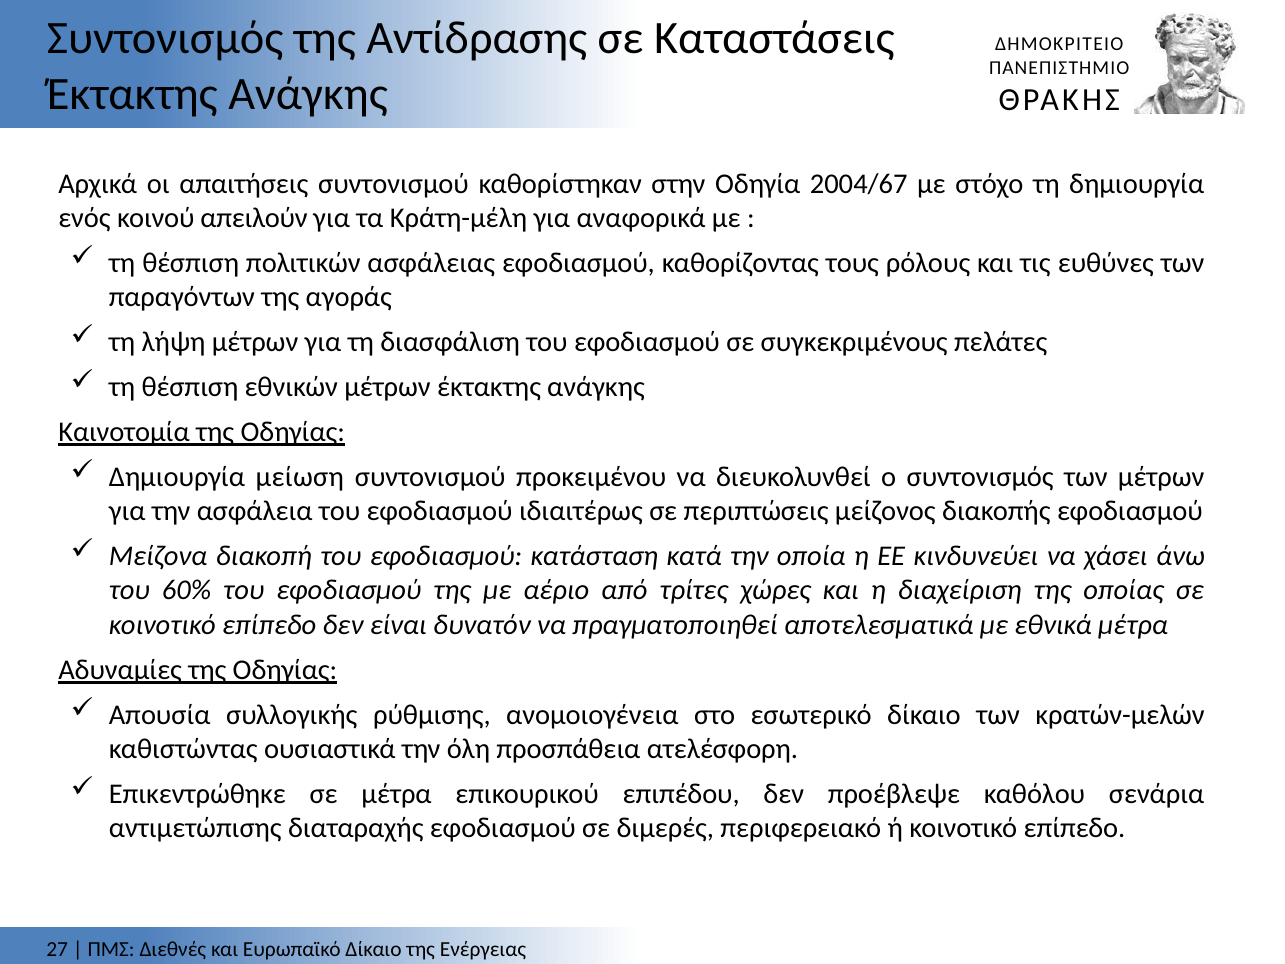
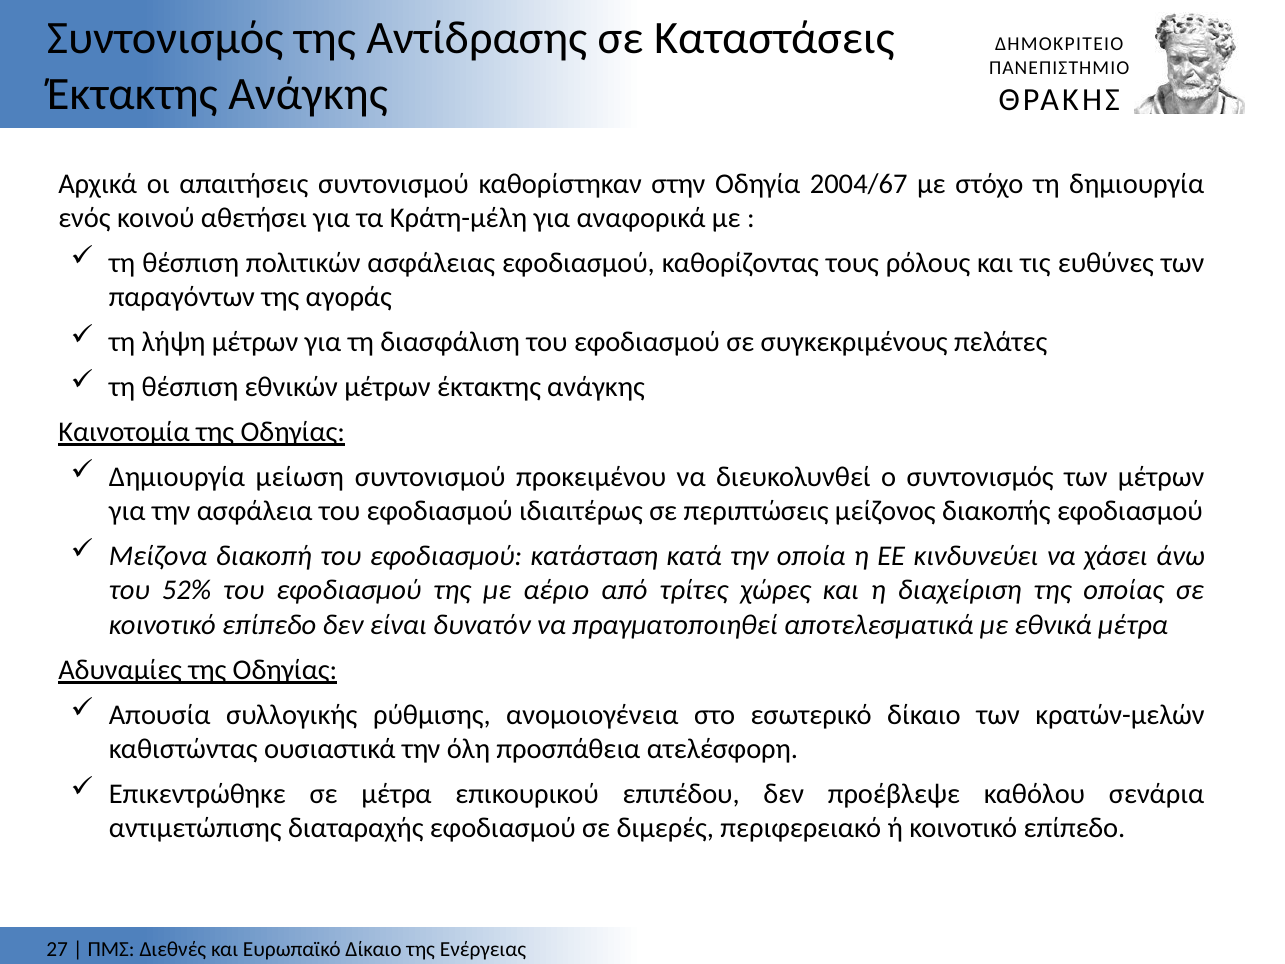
απειλούν: απειλούν -> αθετήσει
60%: 60% -> 52%
